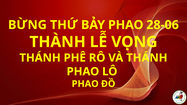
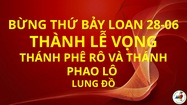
BẢY PHAO: PHAO -> LOAN
PHAO at (85, 84): PHAO -> LUNG
